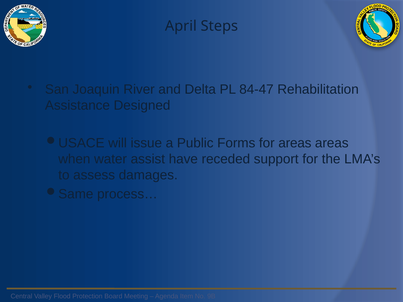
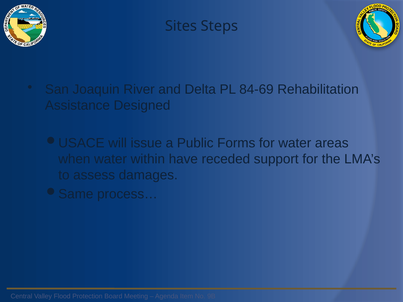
April: April -> Sites
84-47: 84-47 -> 84-69
for areas: areas -> water
assist: assist -> within
